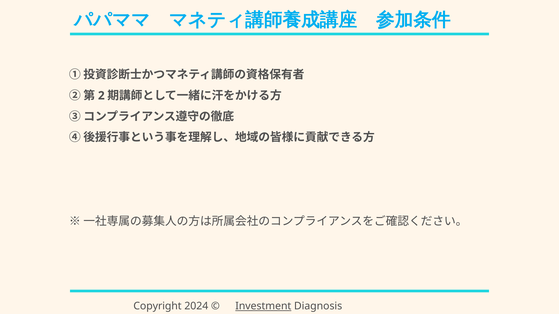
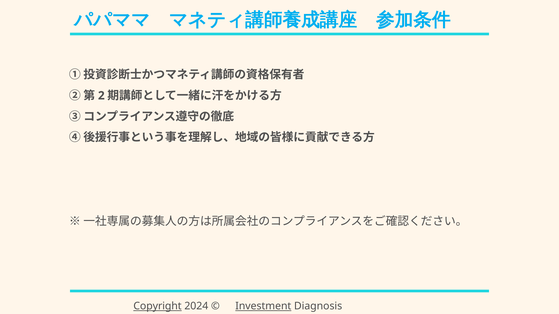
Copyright underline: none -> present
